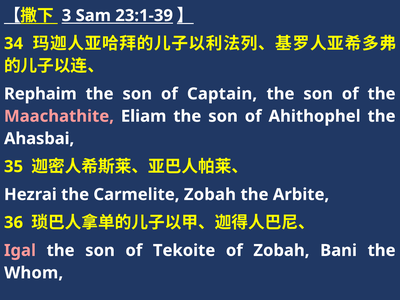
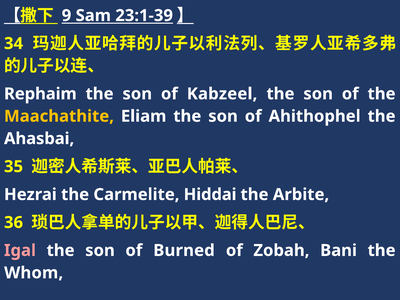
3: 3 -> 9
Captain: Captain -> Kabzeel
Maachathite colour: pink -> yellow
Carmelite Zobah: Zobah -> Hiddai
Tekoite: Tekoite -> Burned
